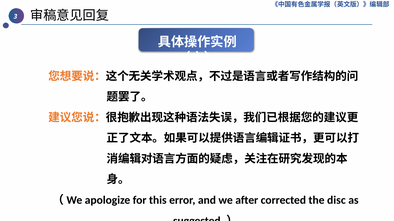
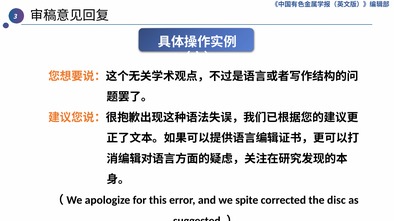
after: after -> spite
